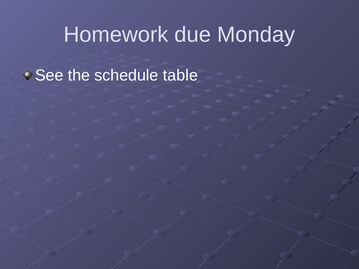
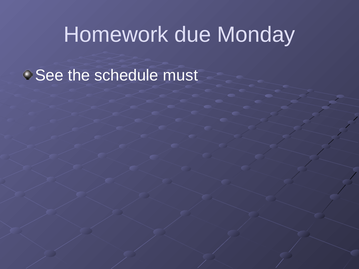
table: table -> must
